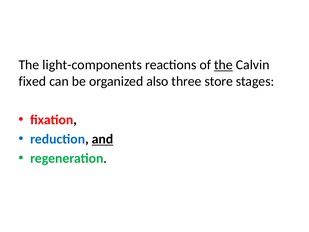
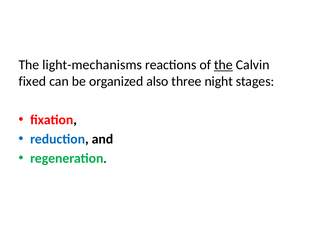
light-components: light-components -> light-mechanisms
store: store -> night
and underline: present -> none
